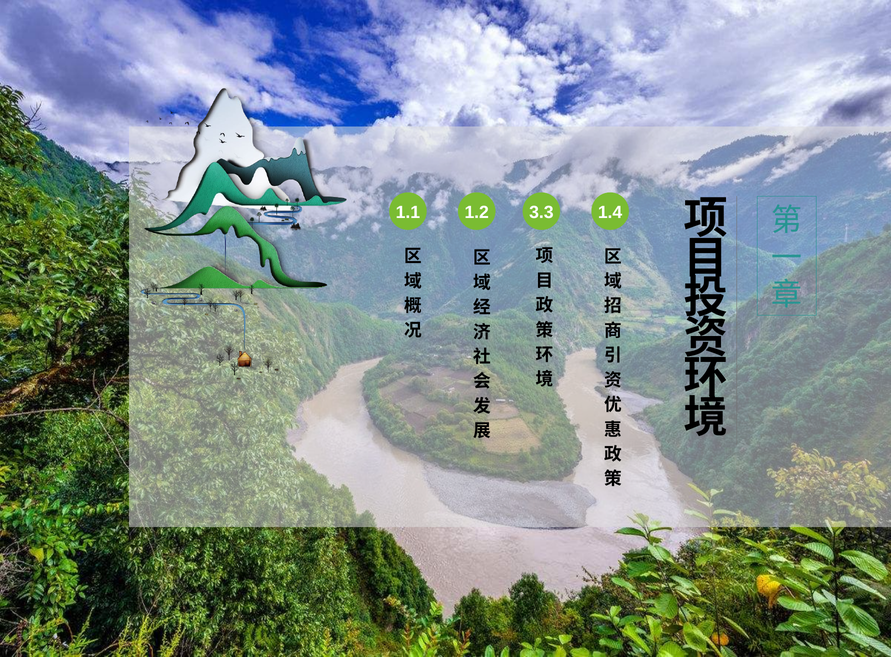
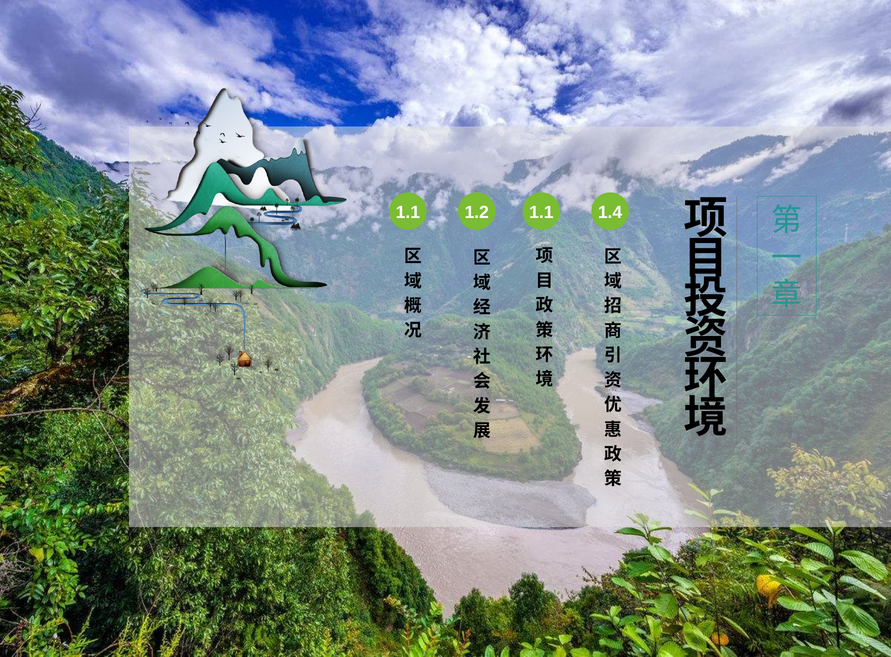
1.2 3.3: 3.3 -> 1.1
